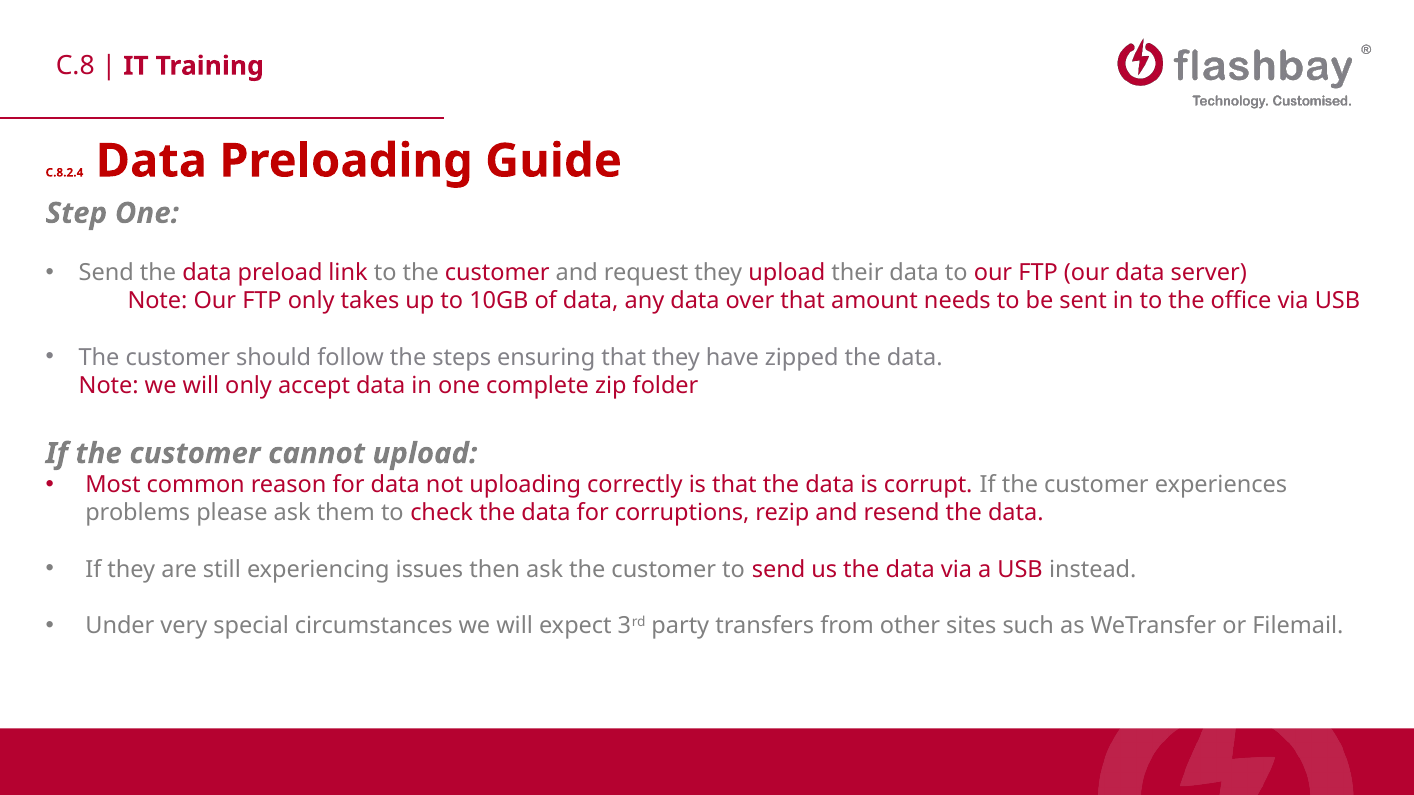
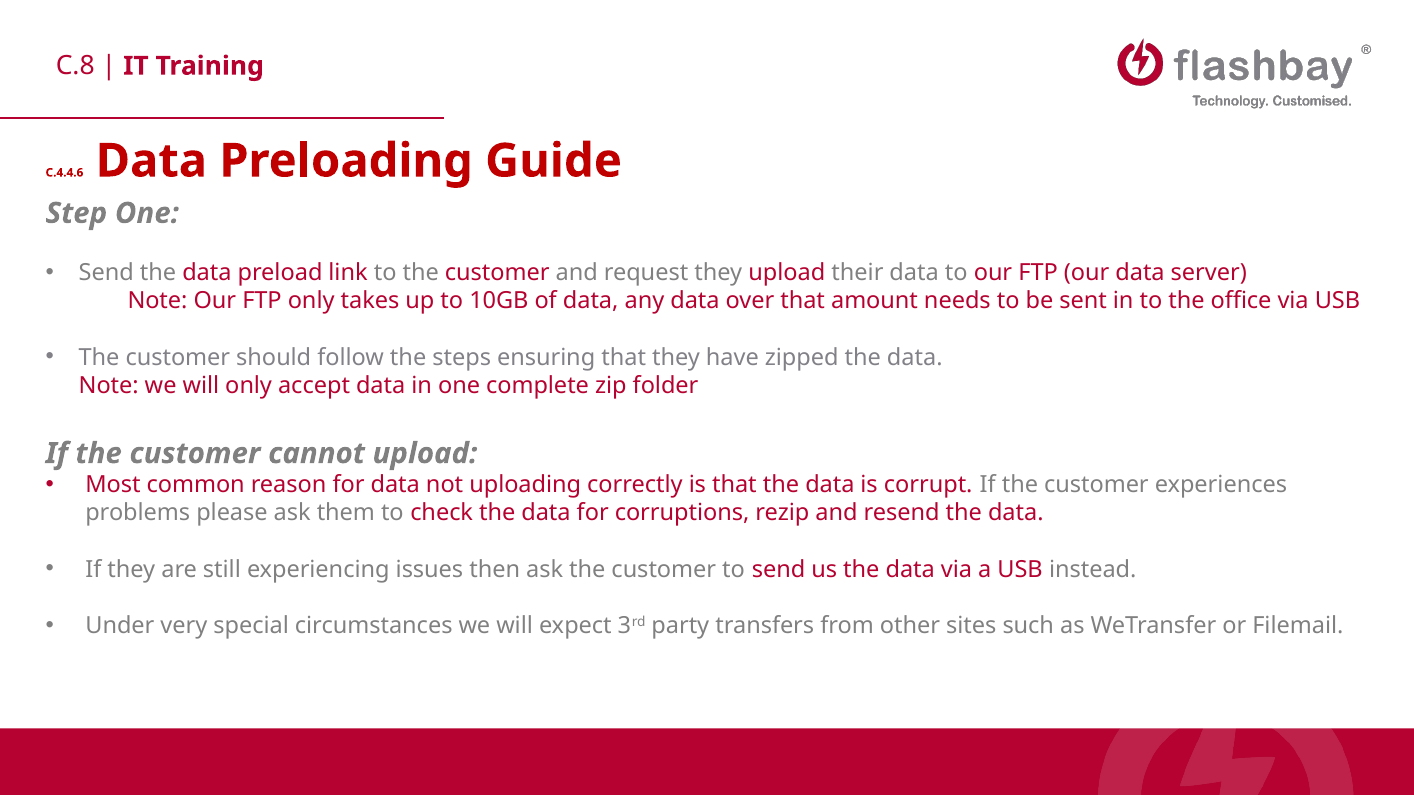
C.8.2.4: C.8.2.4 -> C.4.4.6
